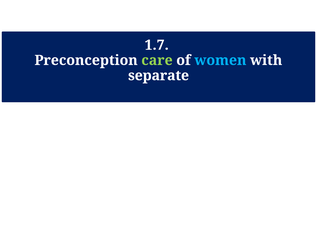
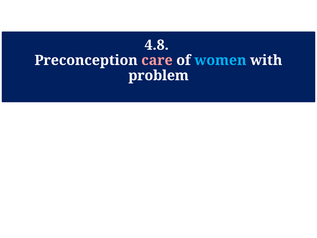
1.7: 1.7 -> 4.8
care colour: light green -> pink
separate: separate -> problem
